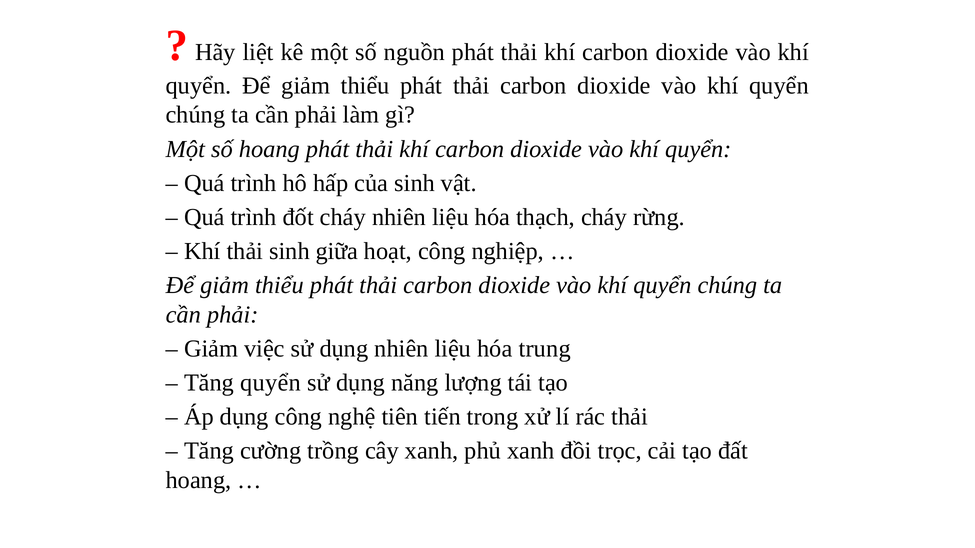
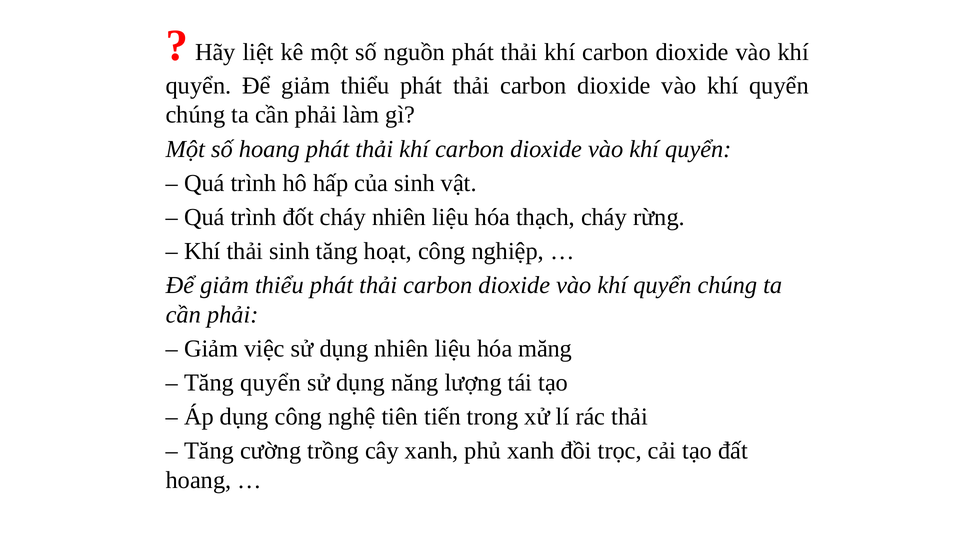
sinh giữa: giữa -> tăng
trung: trung -> măng
